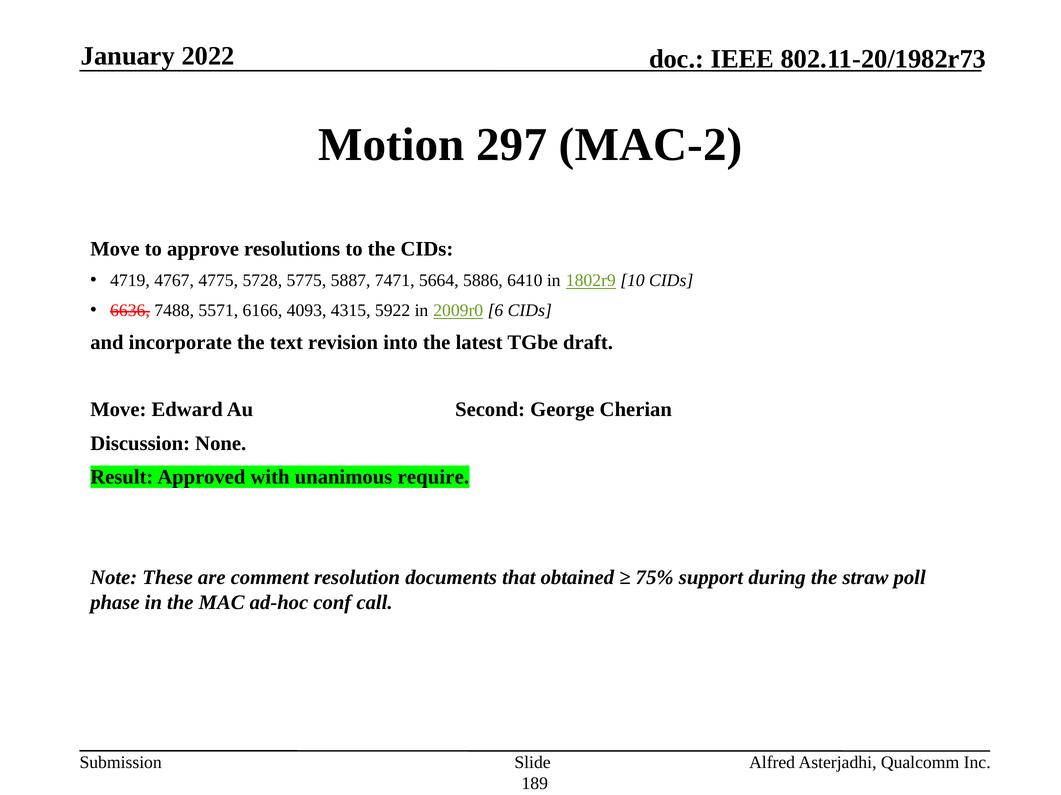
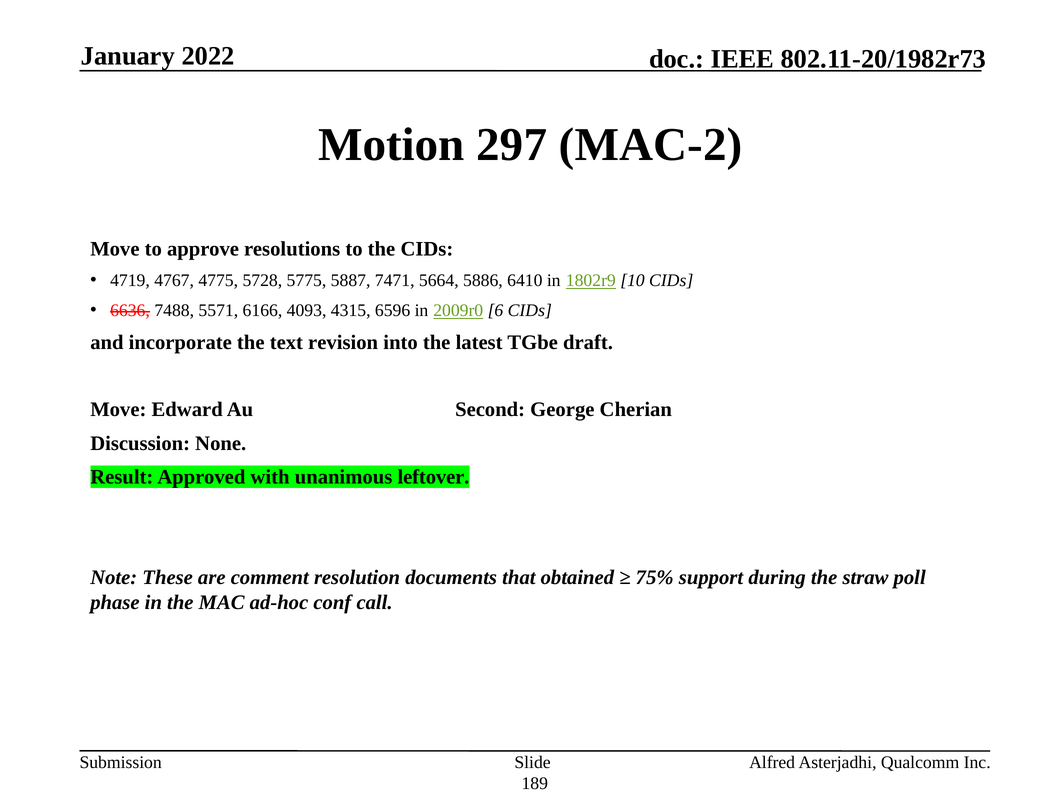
5922: 5922 -> 6596
require: require -> leftover
